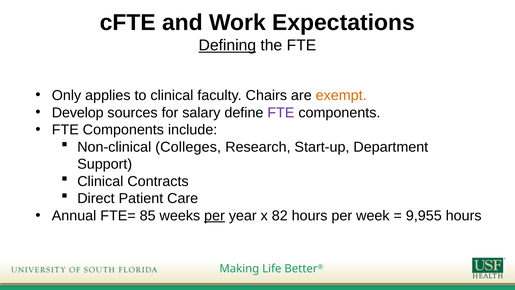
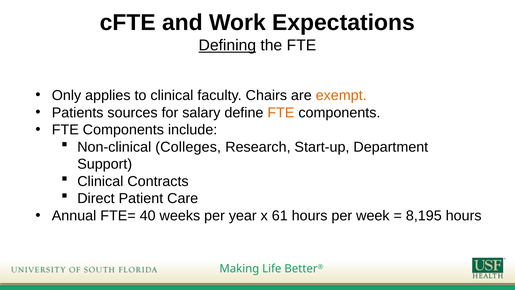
Develop: Develop -> Patients
FTE at (281, 112) colour: purple -> orange
85: 85 -> 40
per at (215, 216) underline: present -> none
82: 82 -> 61
9,955: 9,955 -> 8,195
